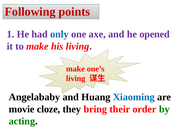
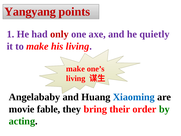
Following: Following -> Yangyang
only colour: blue -> red
opened: opened -> quietly
cloze: cloze -> fable
